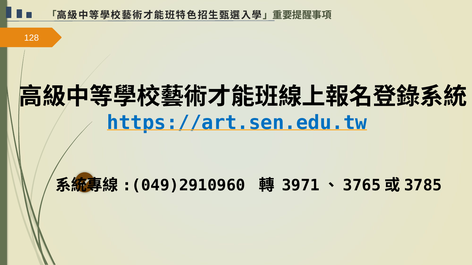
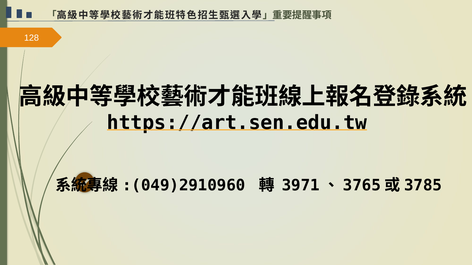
https://art.sen.edu.tw colour: blue -> black
